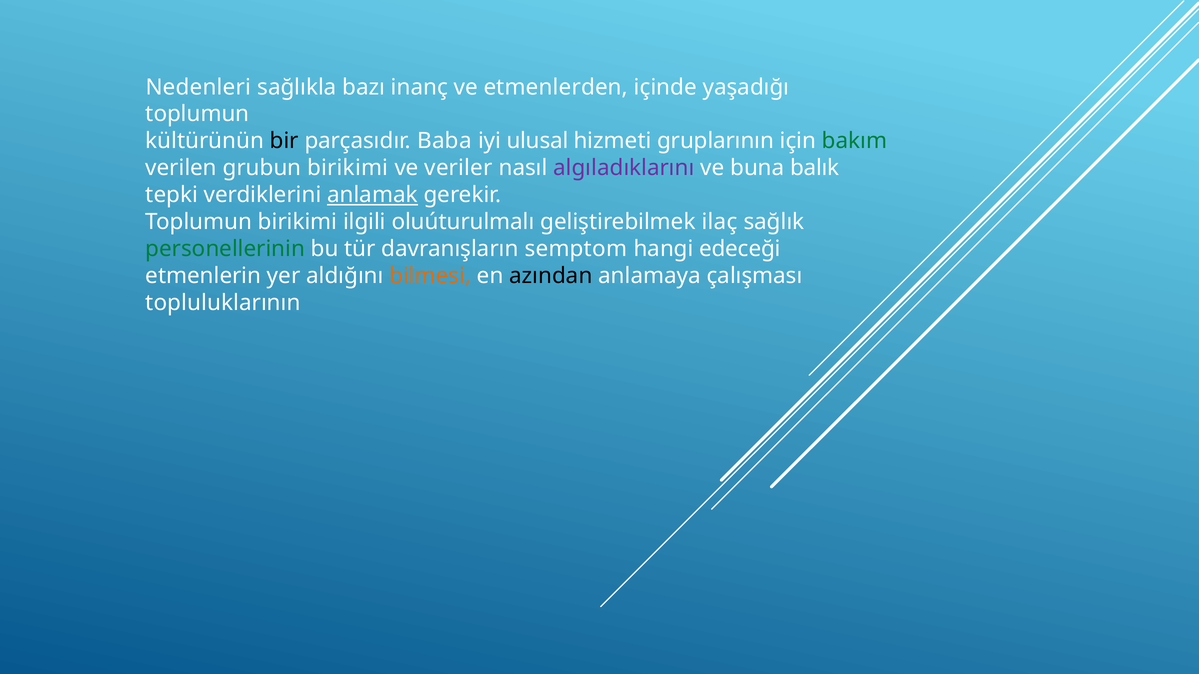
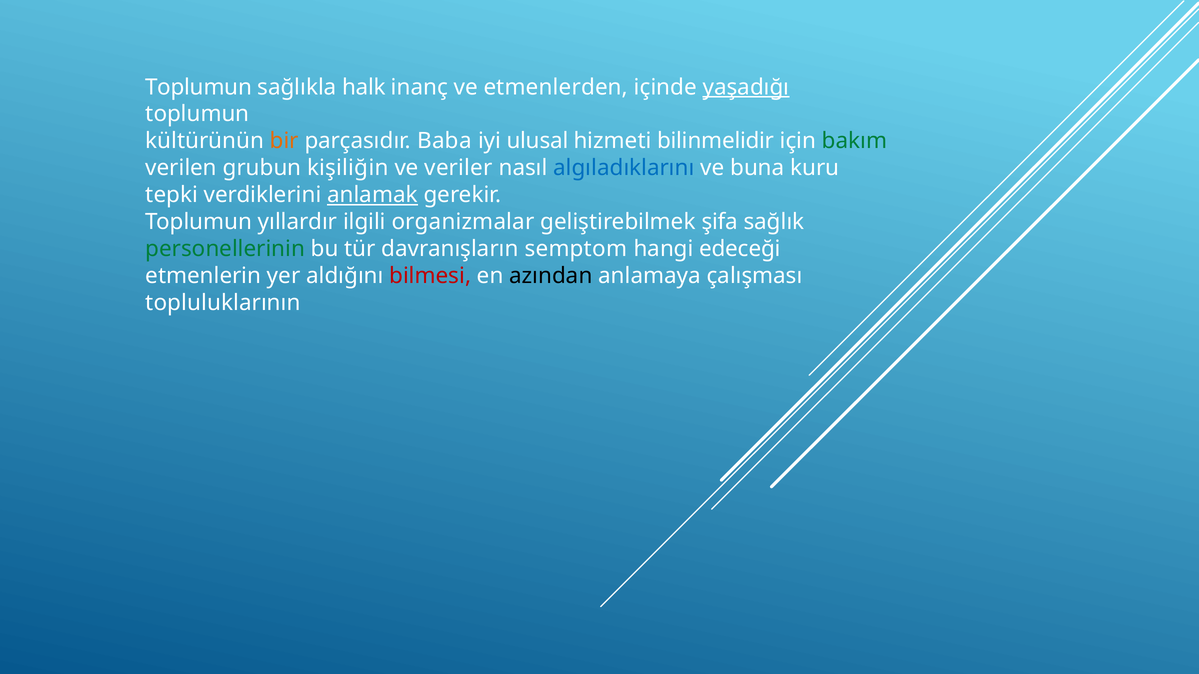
Nedenleri at (198, 87): Nedenleri -> Toplumun
bazı: bazı -> halk
yaşadığı underline: none -> present
bir colour: black -> orange
gruplarının: gruplarının -> bilinmelidir
grubun birikimi: birikimi -> kişiliğin
algıladıklarını colour: purple -> blue
balık: balık -> kuru
Toplumun birikimi: birikimi -> yıllardır
oluúturulmalı: oluúturulmalı -> organizmalar
ilaç: ilaç -> şifa
bilmesi colour: orange -> red
